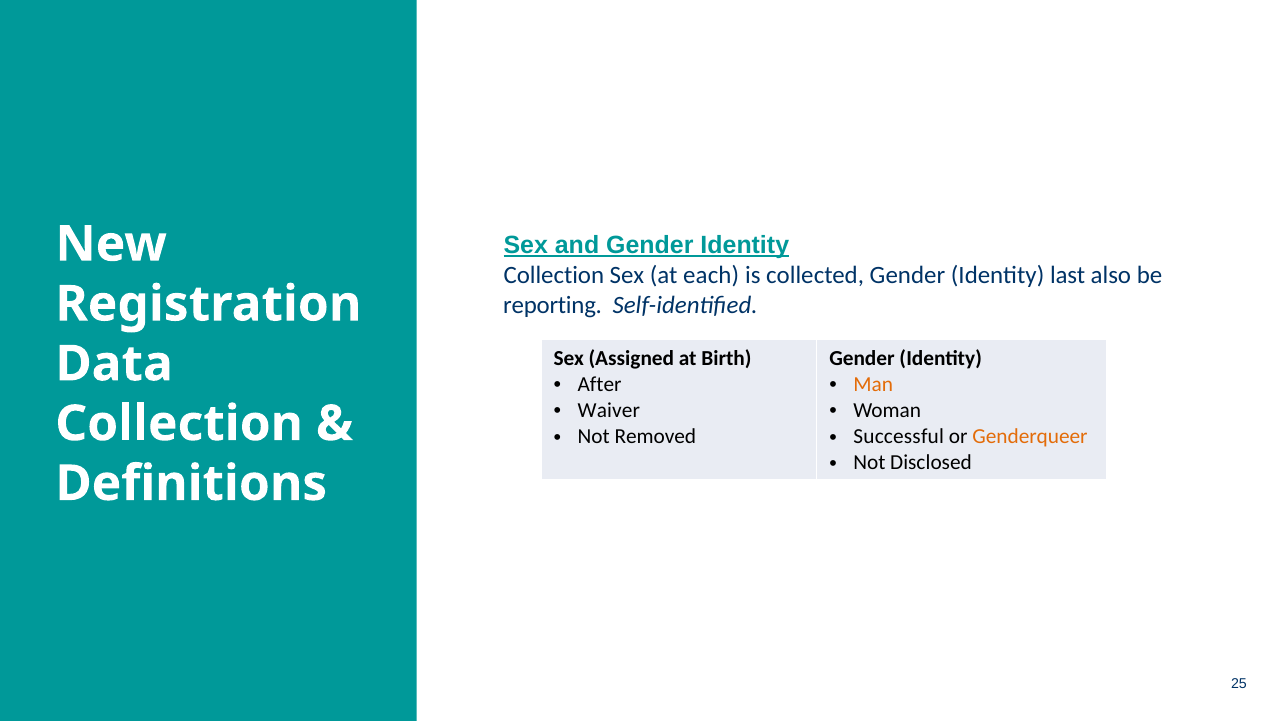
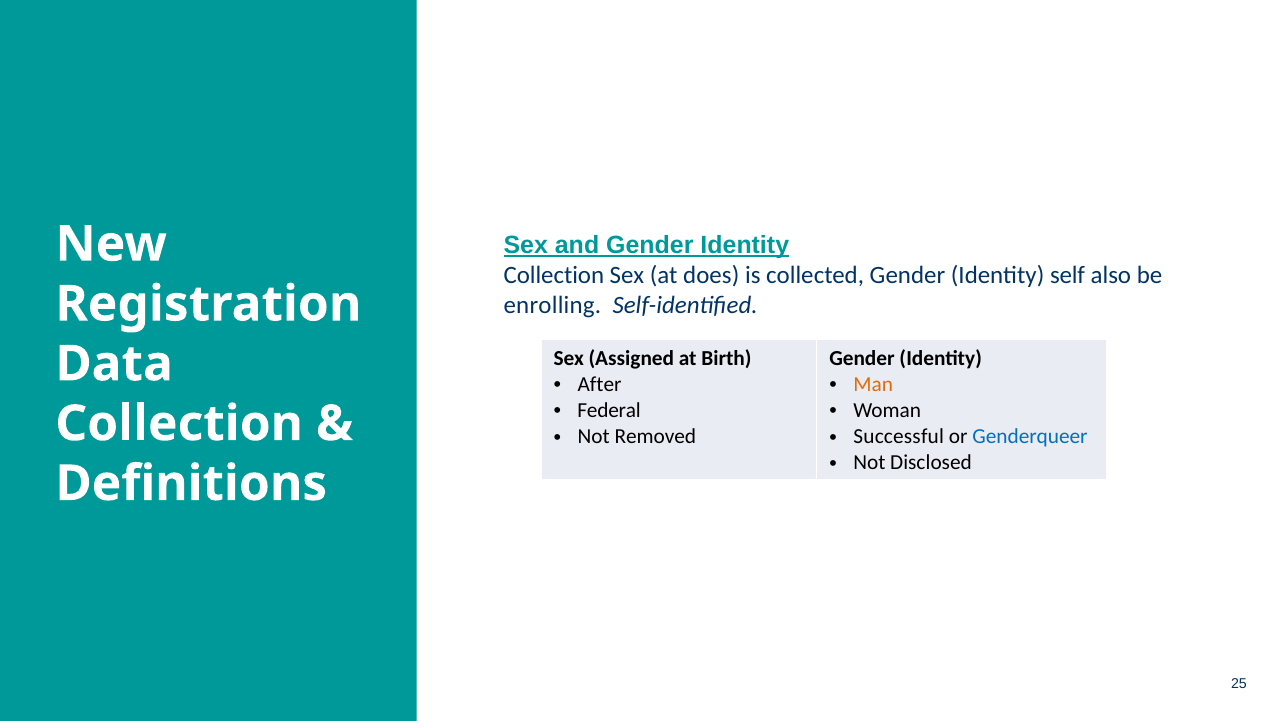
each: each -> does
last: last -> self
reporting: reporting -> enrolling
Waiver: Waiver -> Federal
Genderqueer colour: orange -> blue
